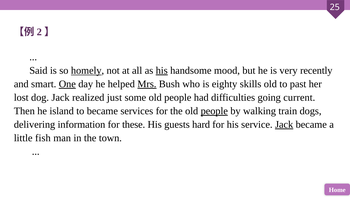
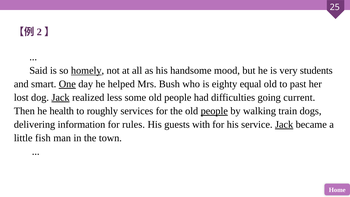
his at (162, 70) underline: present -> none
recently: recently -> students
Mrs underline: present -> none
skills: skills -> equal
Jack at (61, 97) underline: none -> present
just: just -> less
island: island -> health
to became: became -> roughly
these: these -> rules
hard: hard -> with
